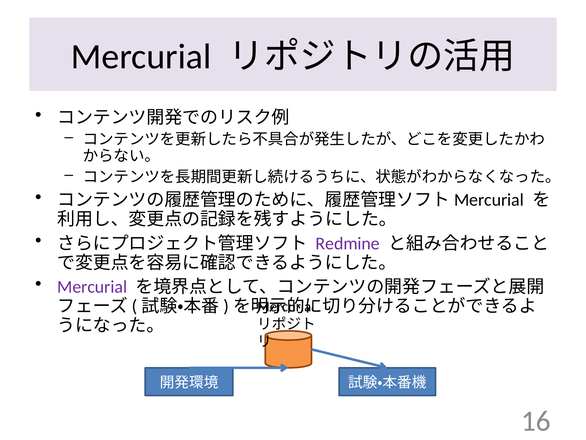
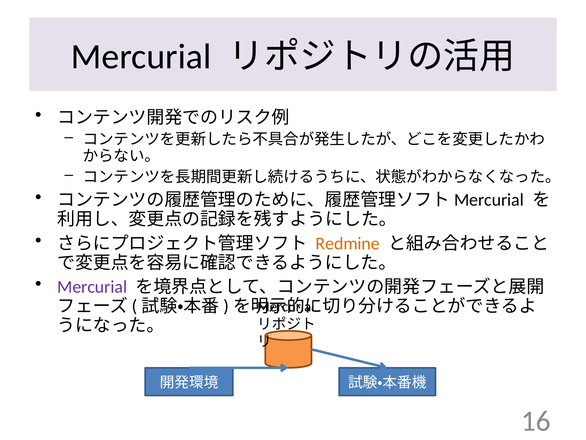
Redmine colour: purple -> orange
